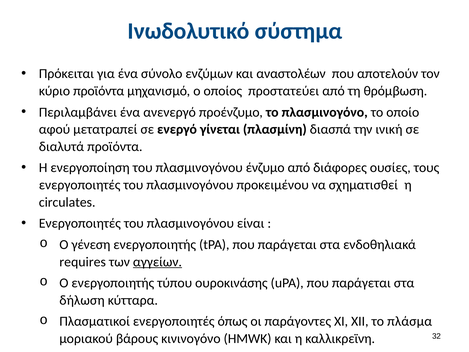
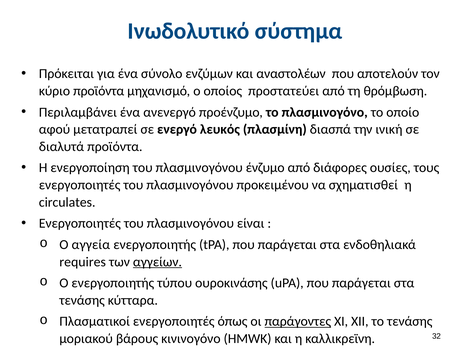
γίνεται: γίνεται -> λευκός
γένεση: γένεση -> αγγεία
δήλωση at (82, 300): δήλωση -> τενάσης
παράγοντες underline: none -> present
το πλάσμα: πλάσμα -> τενάσης
